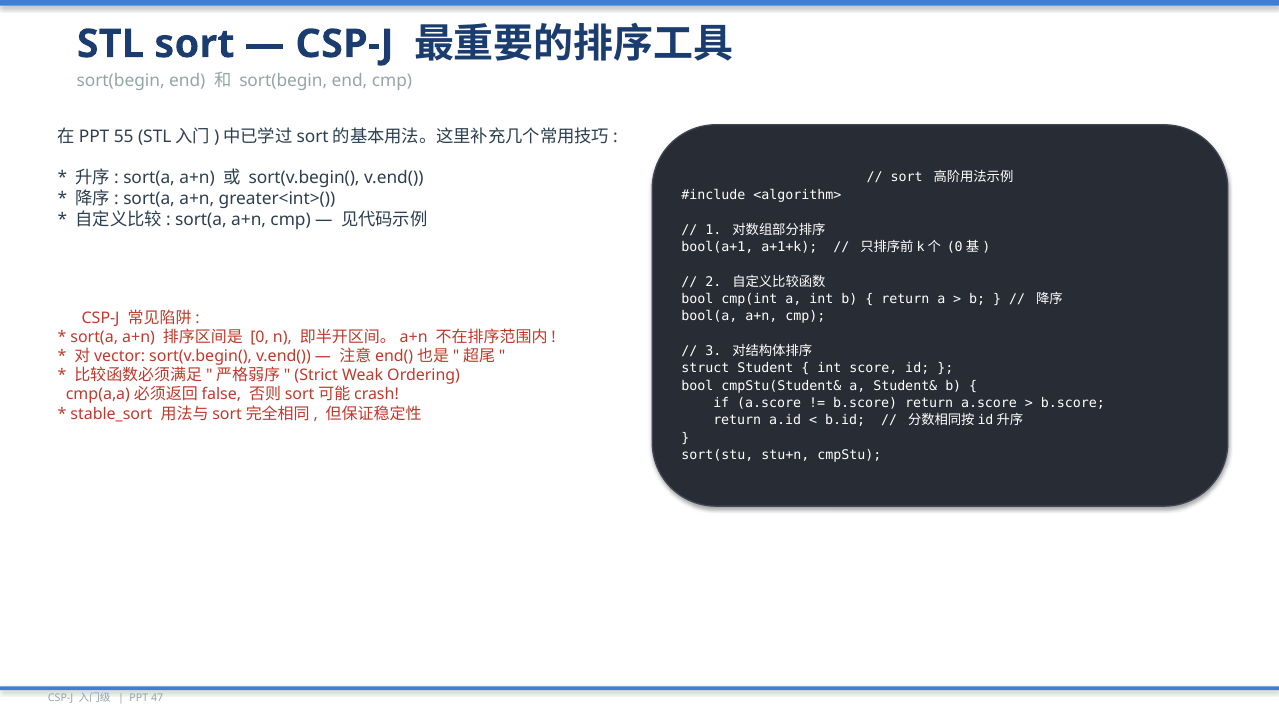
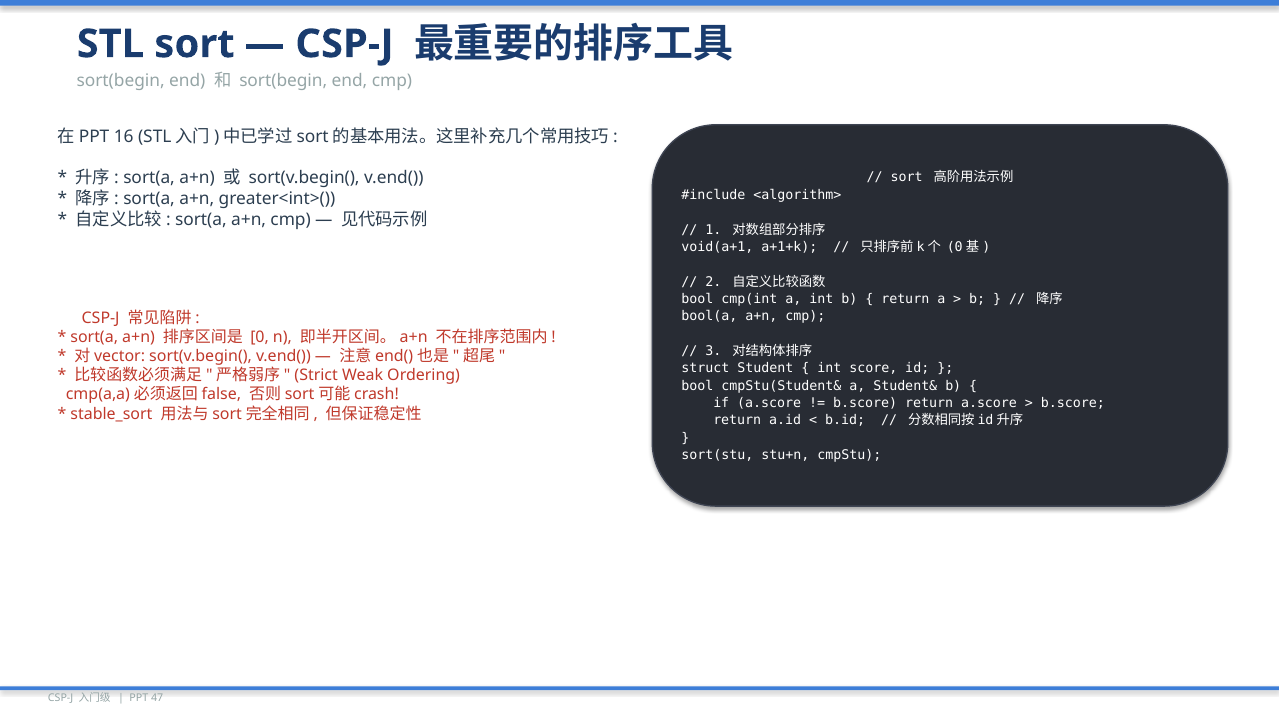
55: 55 -> 16
bool(a+1: bool(a+1 -> void(a+1
